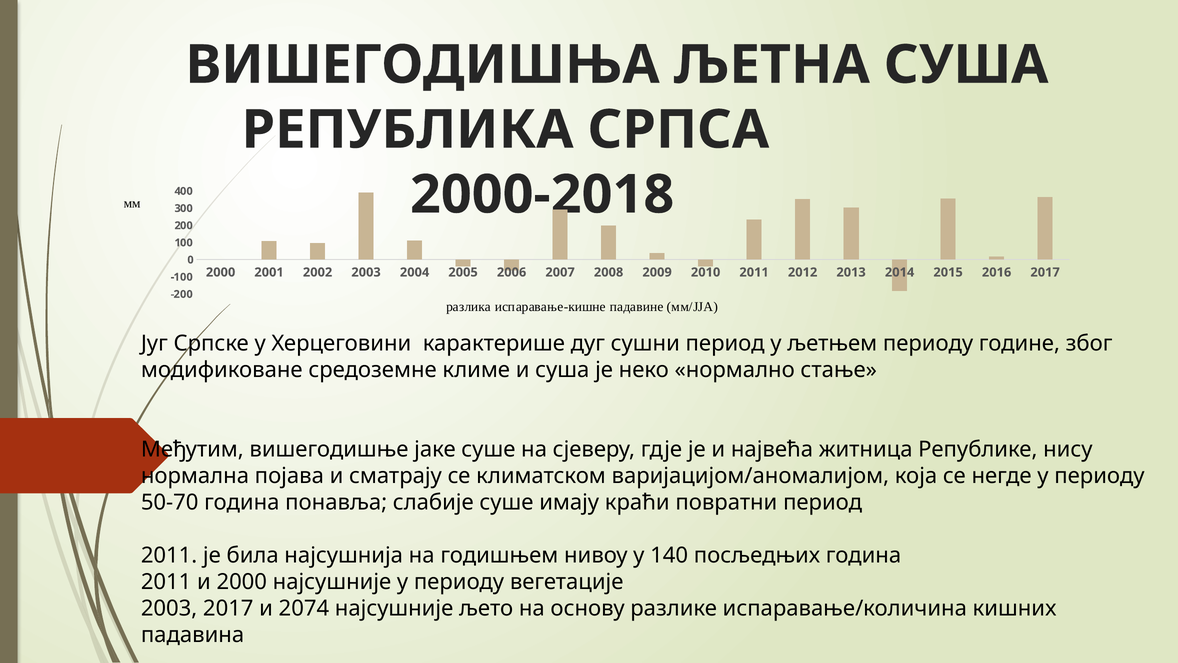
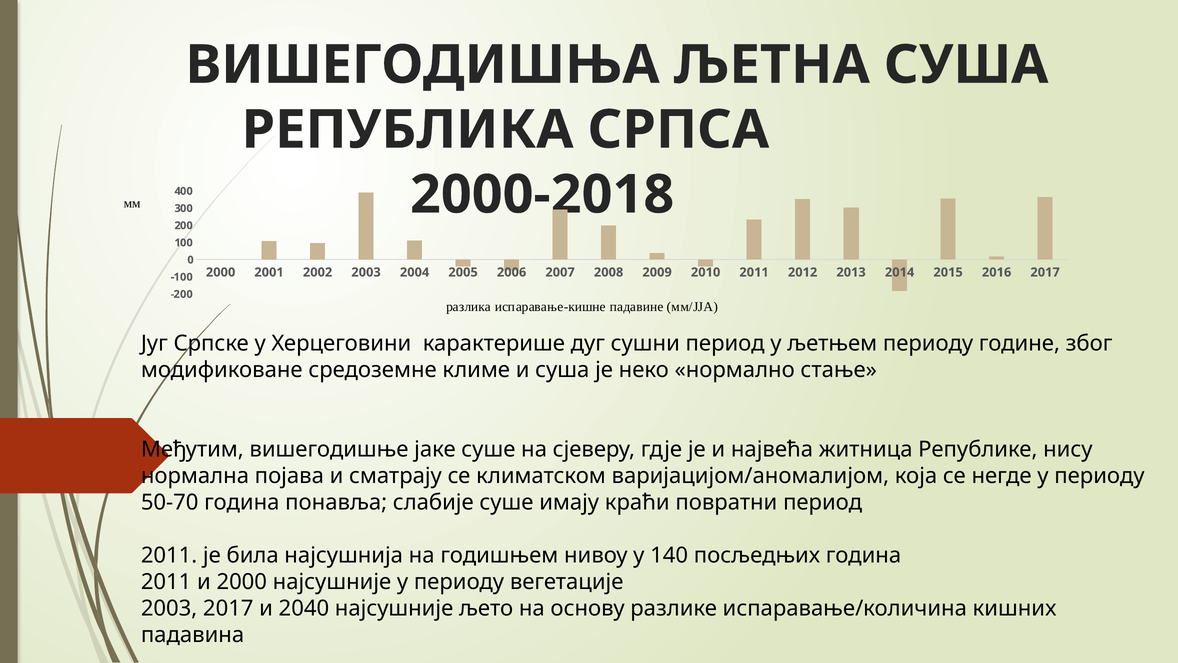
2074: 2074 -> 2040
